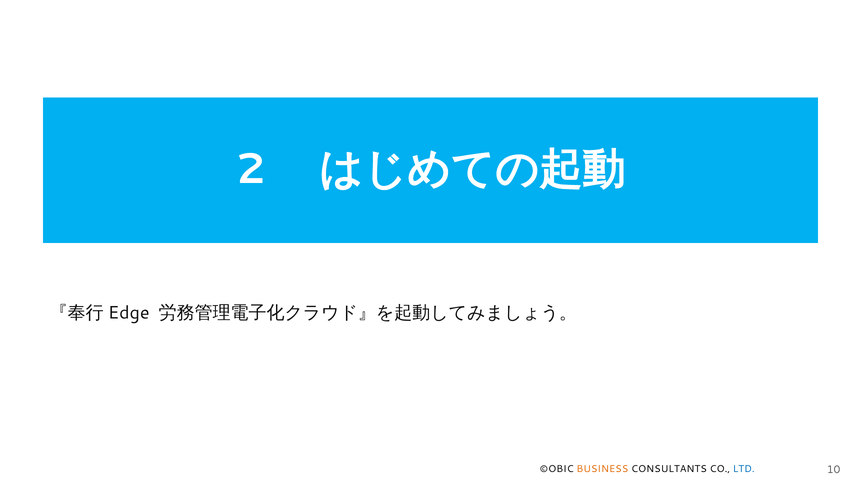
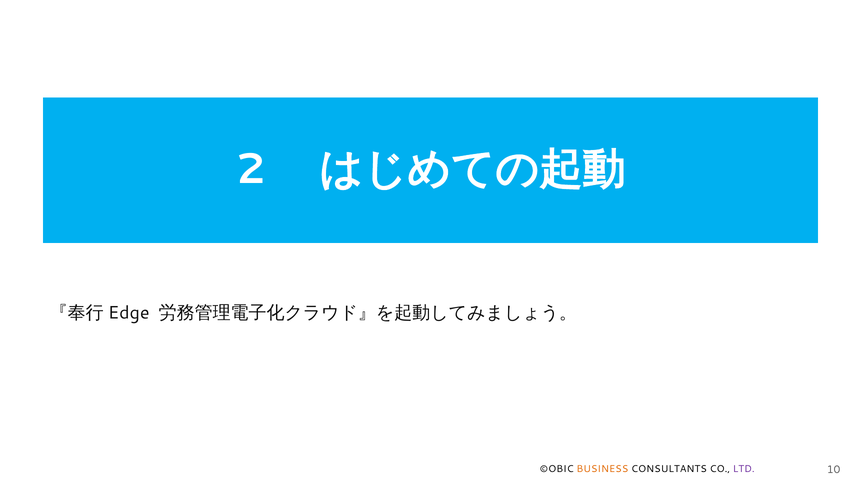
LTD colour: blue -> purple
